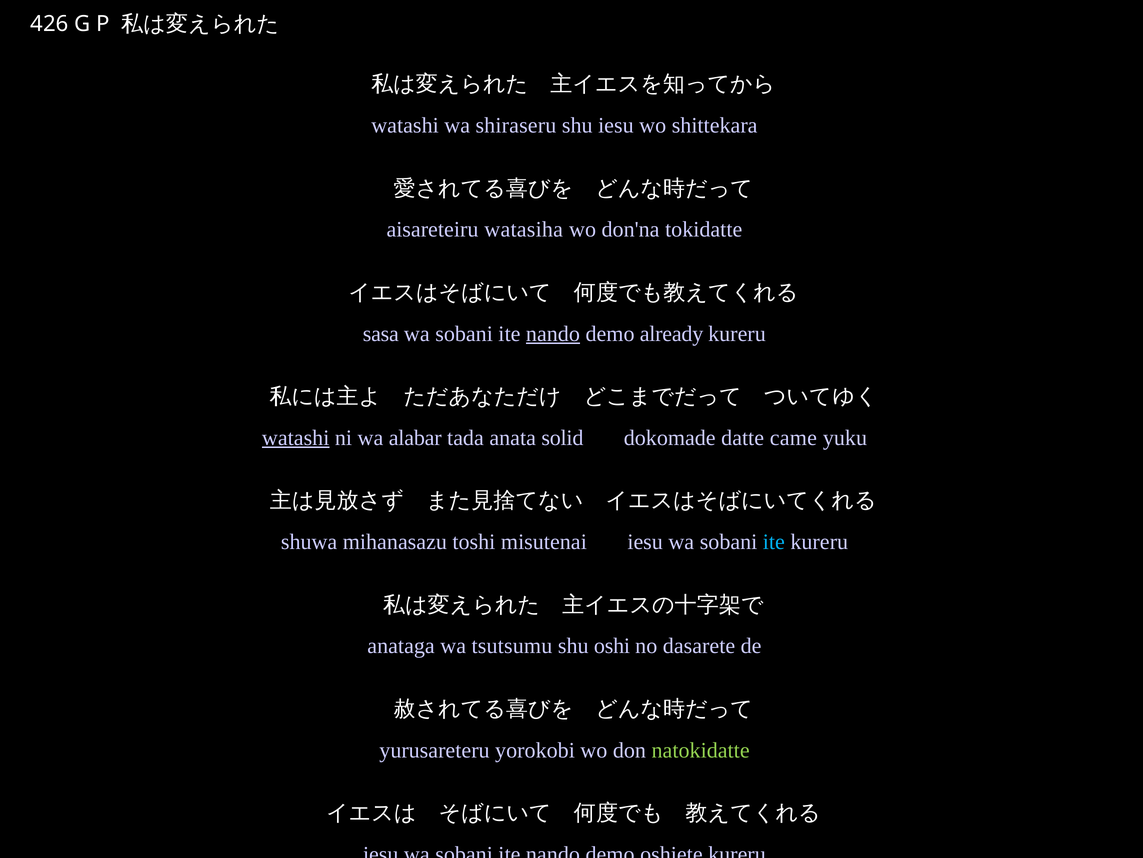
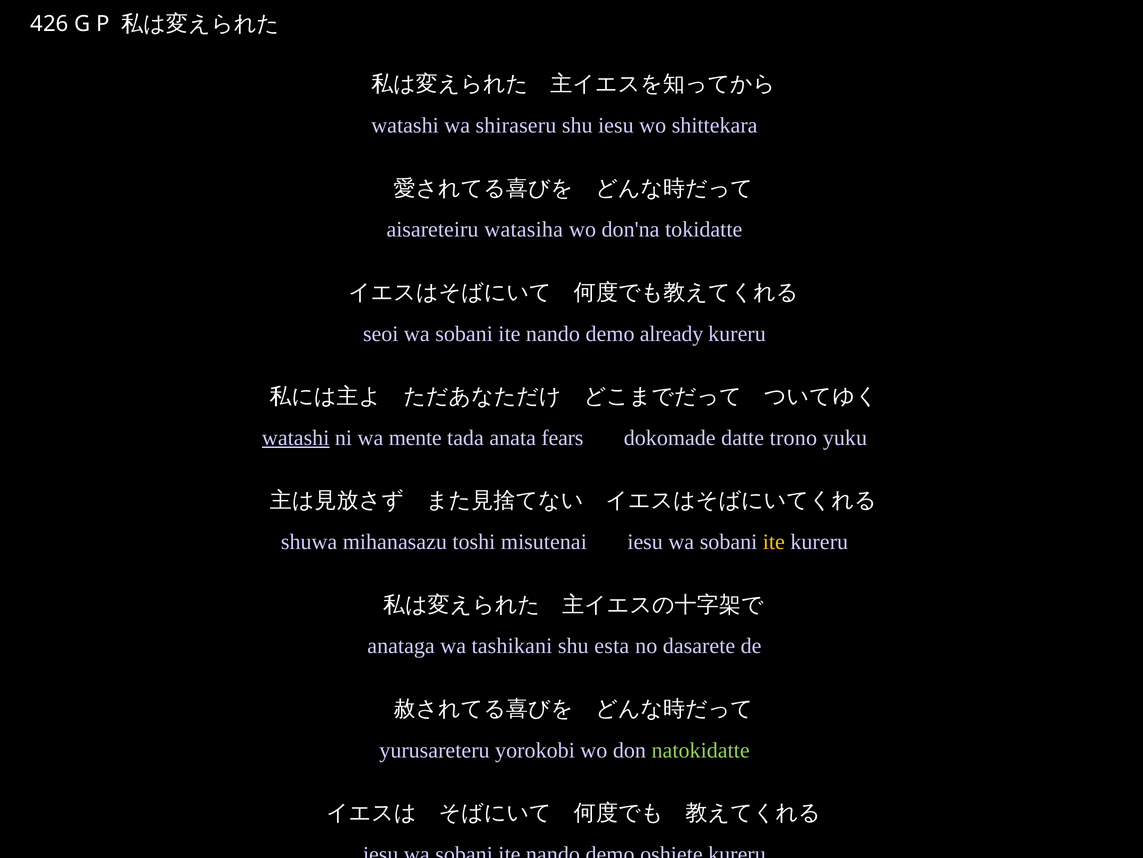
sasa: sasa -> seoi
nando at (553, 333) underline: present -> none
alabar: alabar -> mente
solid: solid -> fears
came: came -> trono
ite at (774, 542) colour: light blue -> yellow
tsutsumu: tsutsumu -> tashikani
oshi: oshi -> esta
